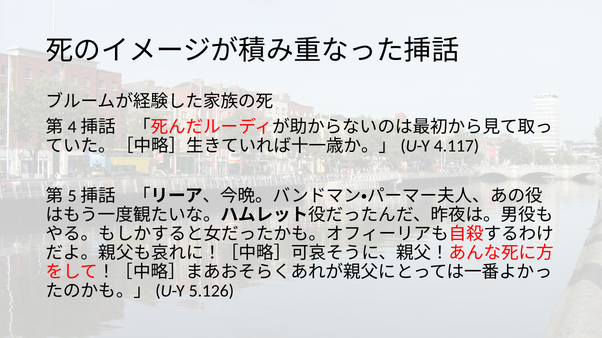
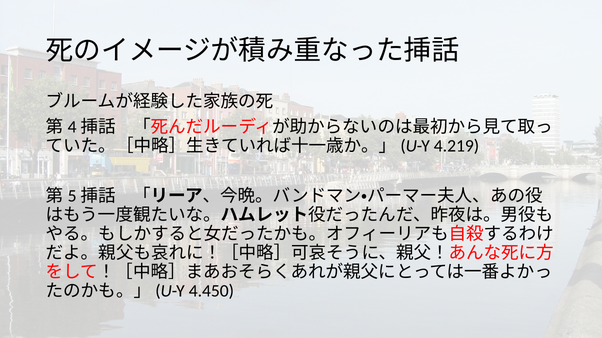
4.117: 4.117 -> 4.219
5.126: 5.126 -> 4.450
